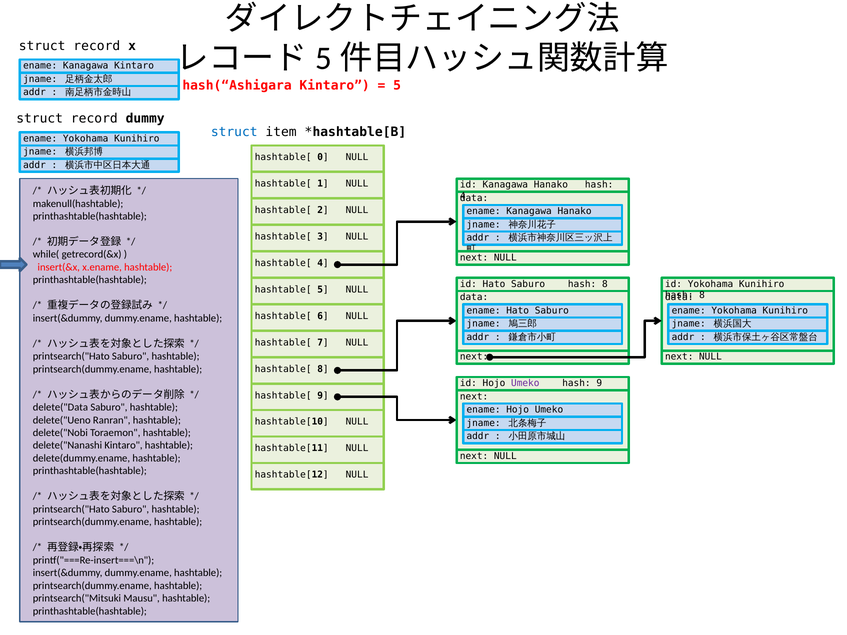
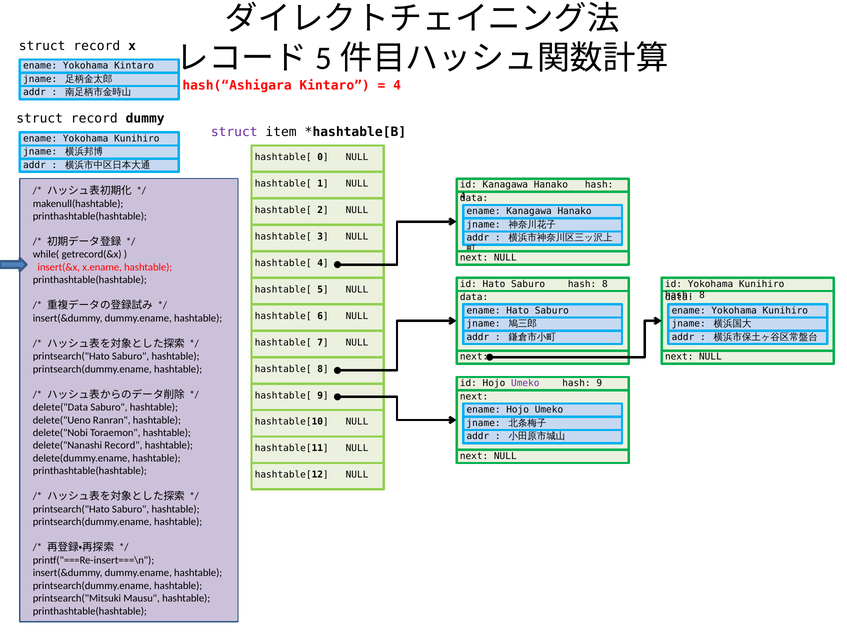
Kanagawa at (86, 66): Kanagawa -> Yokohama
5 at (397, 86): 5 -> 4
struct at (234, 132) colour: blue -> purple
delete("Nanashi Kintaro: Kintaro -> Record
